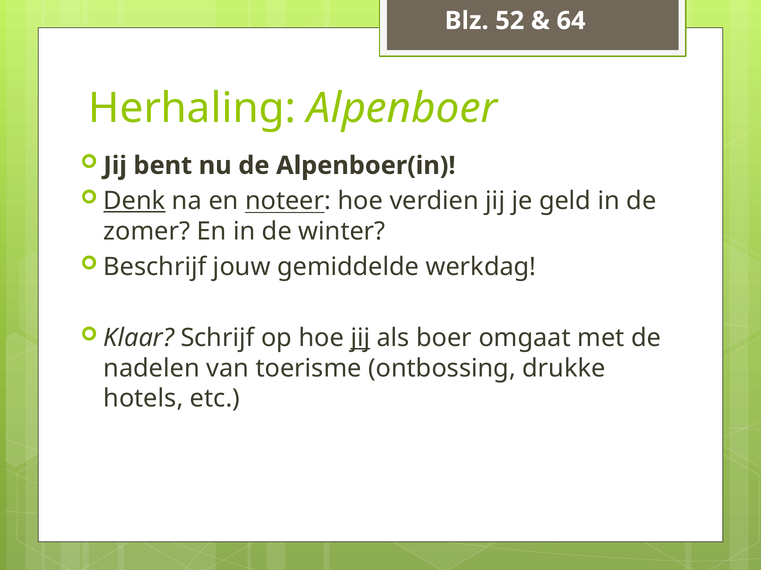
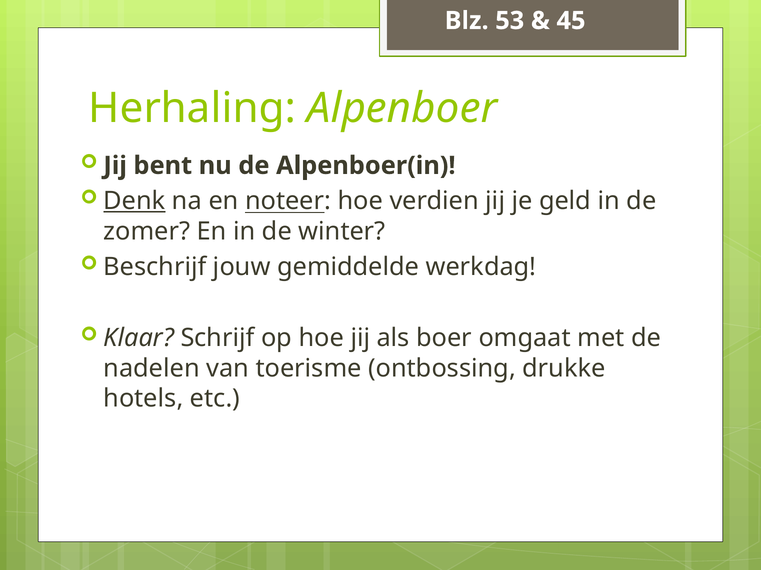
52: 52 -> 53
64: 64 -> 45
jij at (360, 338) underline: present -> none
